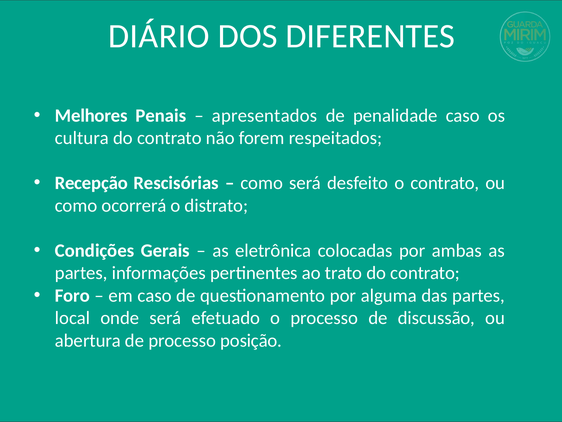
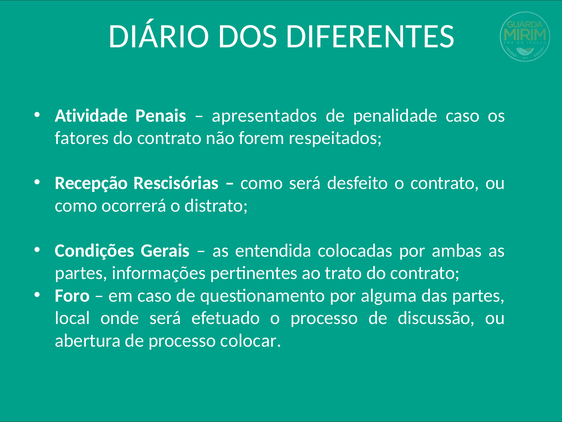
Melhores: Melhores -> Atividade
cultura: cultura -> fatores
eletrônica: eletrônica -> entendida
posição: posição -> colocar
